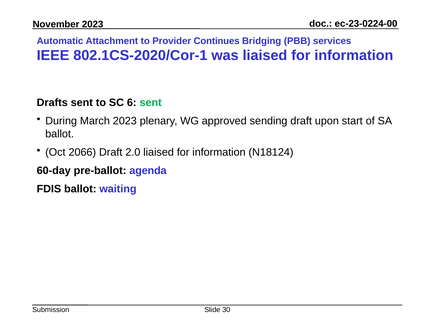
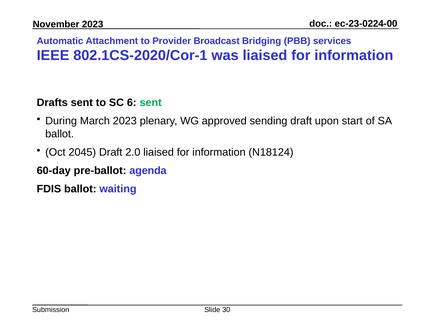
Continues: Continues -> Broadcast
2066: 2066 -> 2045
